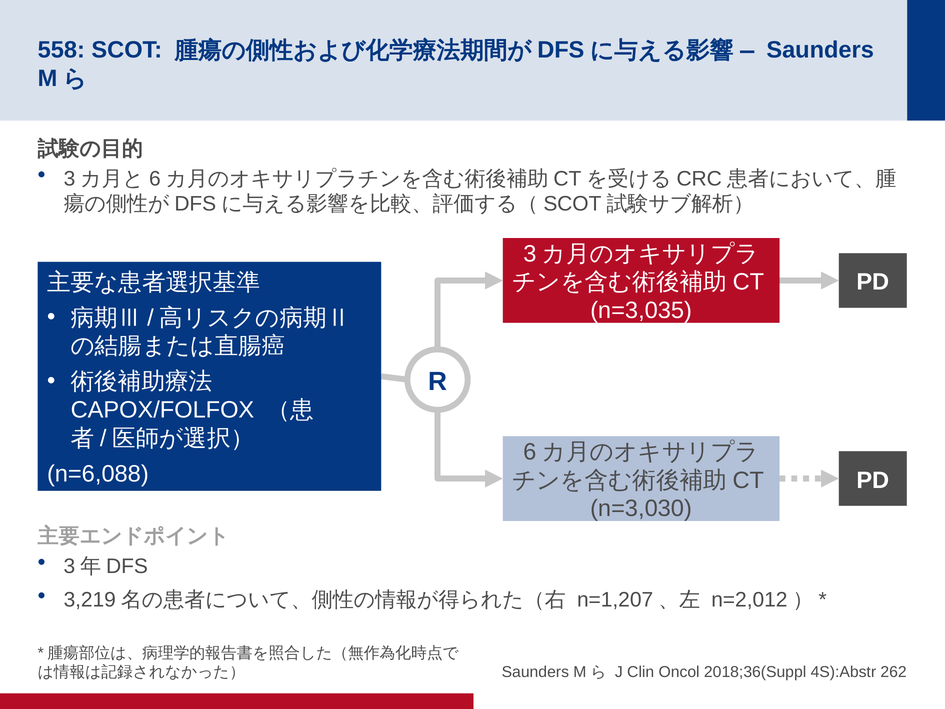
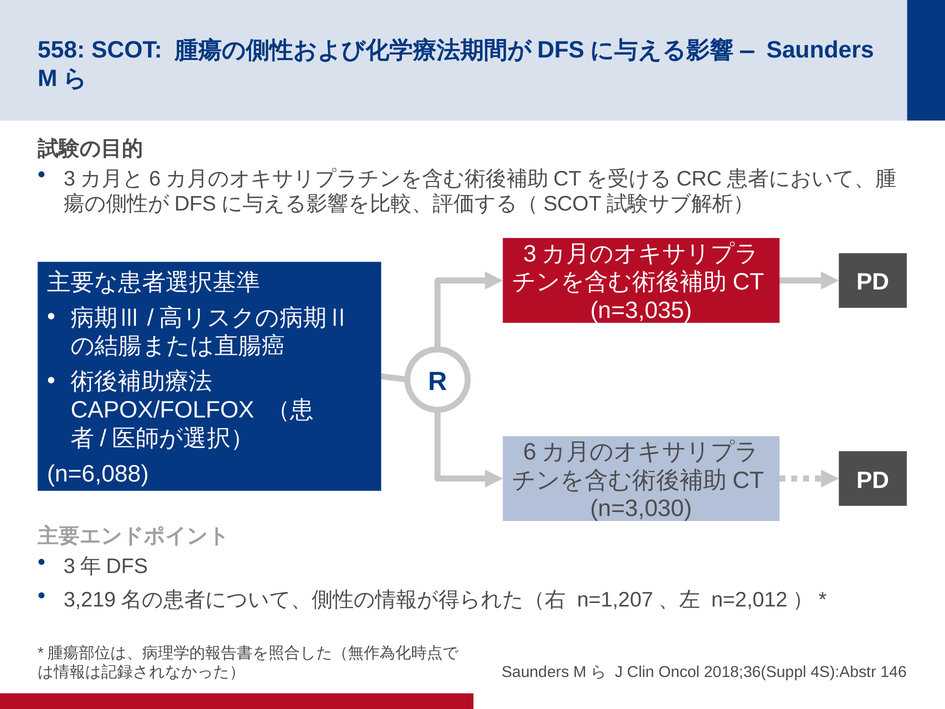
262: 262 -> 146
